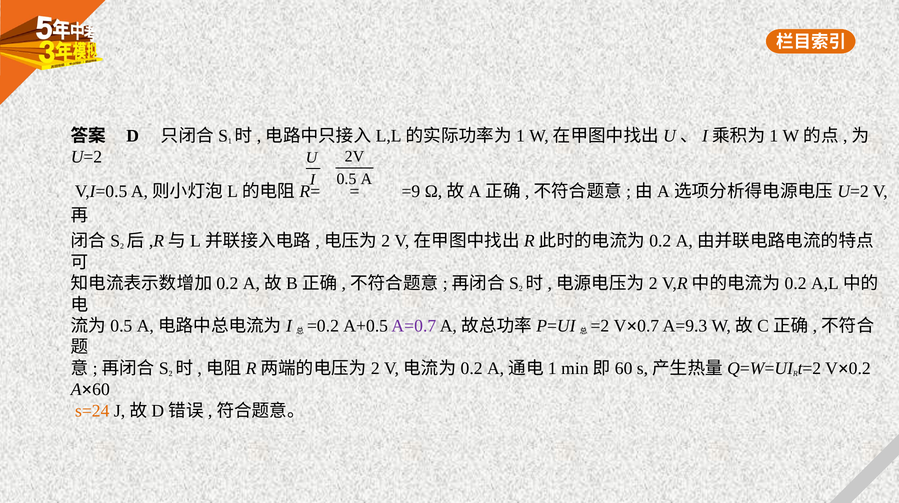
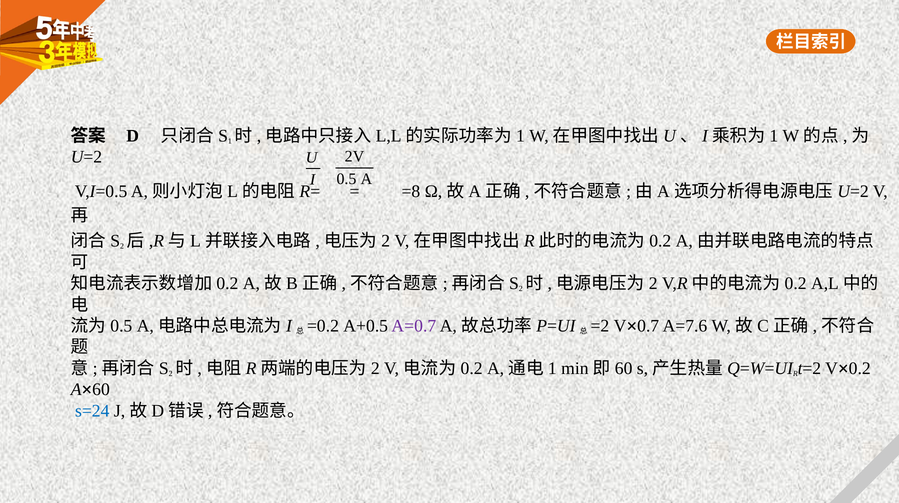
=9: =9 -> =8
A=9.3: A=9.3 -> A=7.6
s=24 colour: orange -> blue
